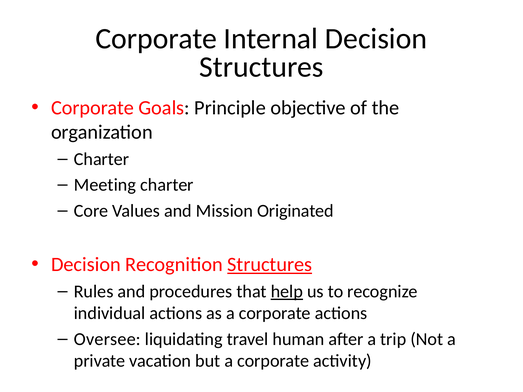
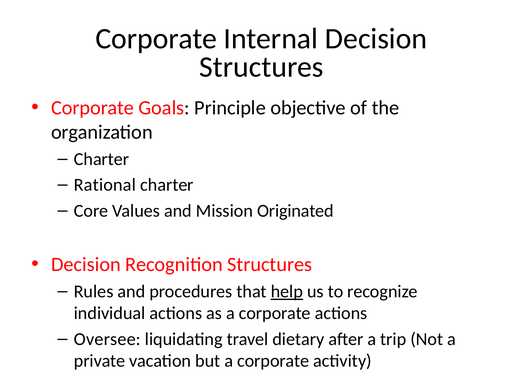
Meeting: Meeting -> Rational
Structures at (270, 265) underline: present -> none
human: human -> dietary
